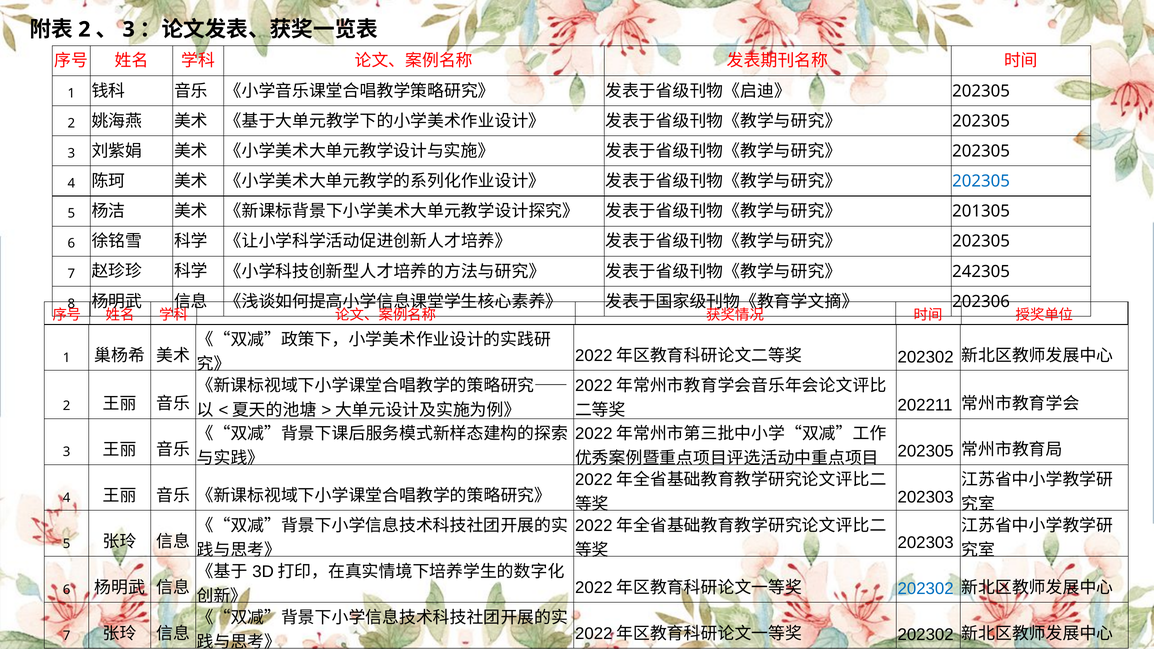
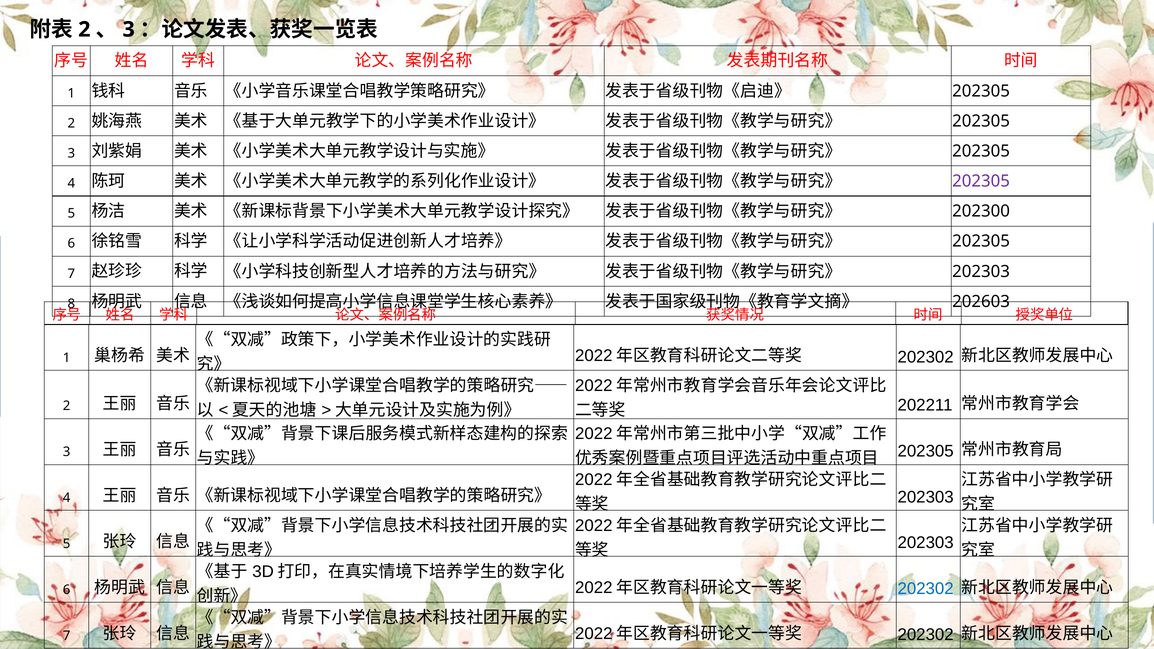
202305 at (981, 181) colour: blue -> purple
201305: 201305 -> 202300
242305 at (981, 272): 242305 -> 202303
202306: 202306 -> 202603
